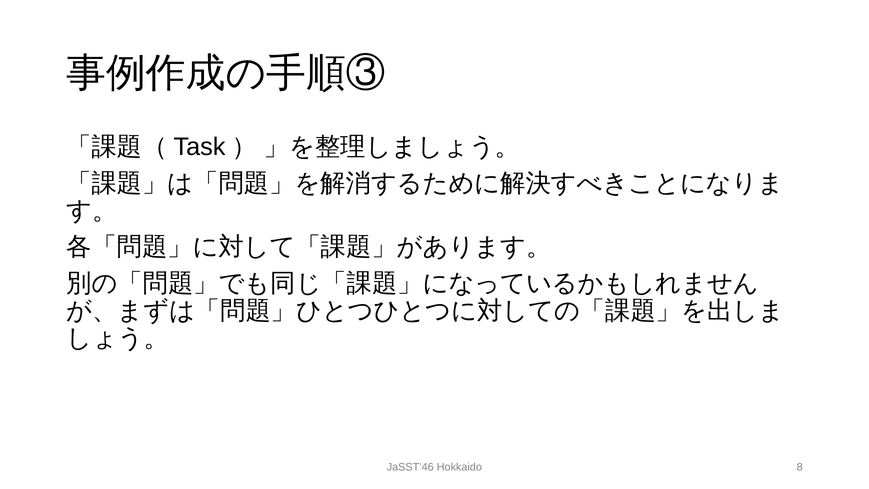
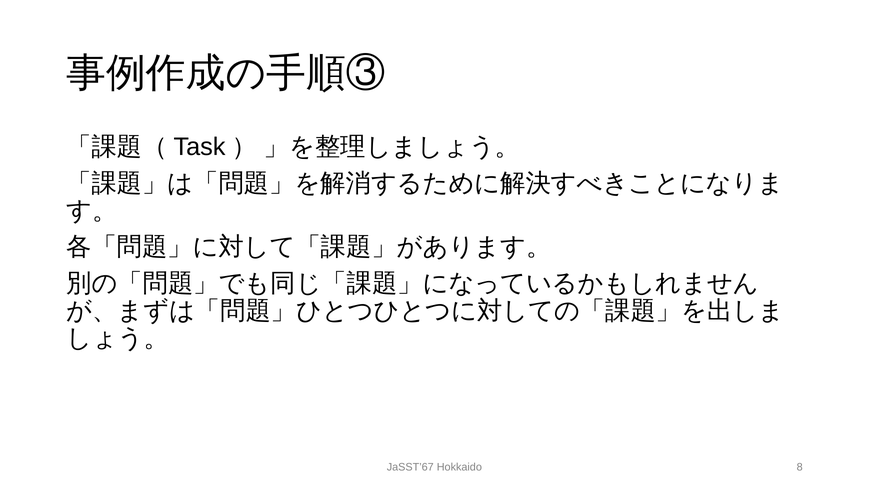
JaSST’46: JaSST’46 -> JaSST’67
